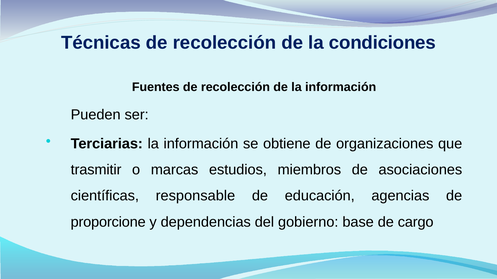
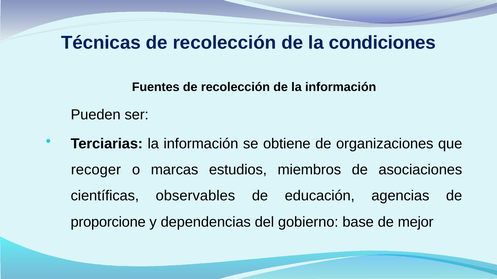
trasmitir: trasmitir -> recoger
responsable: responsable -> observables
cargo: cargo -> mejor
